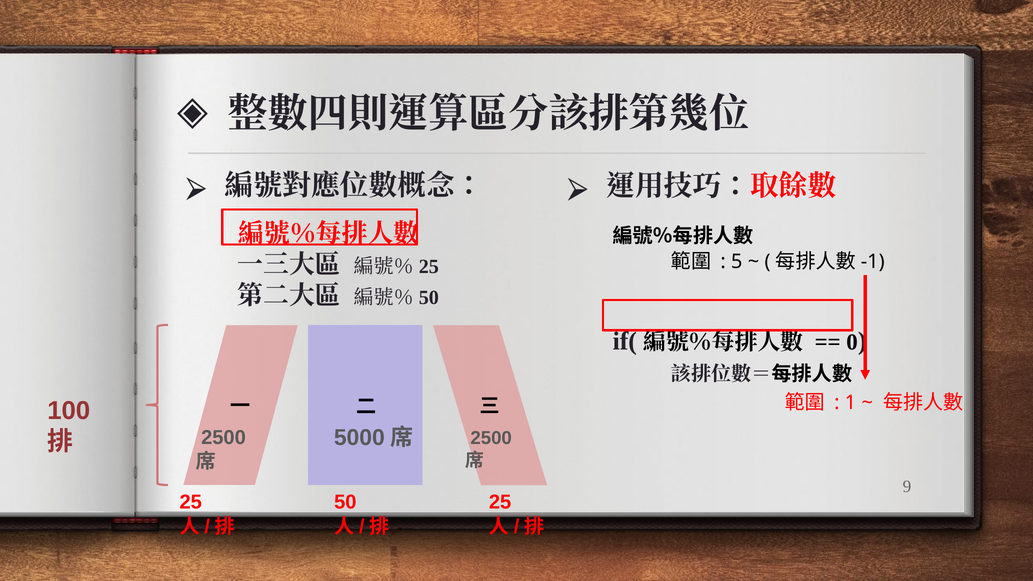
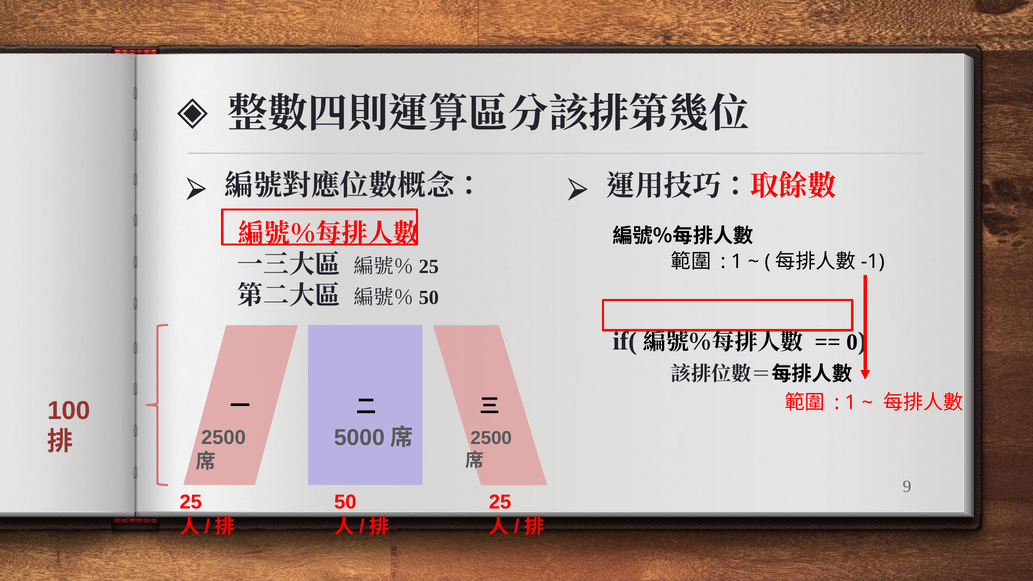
5 at (737, 262): 5 -> 1
